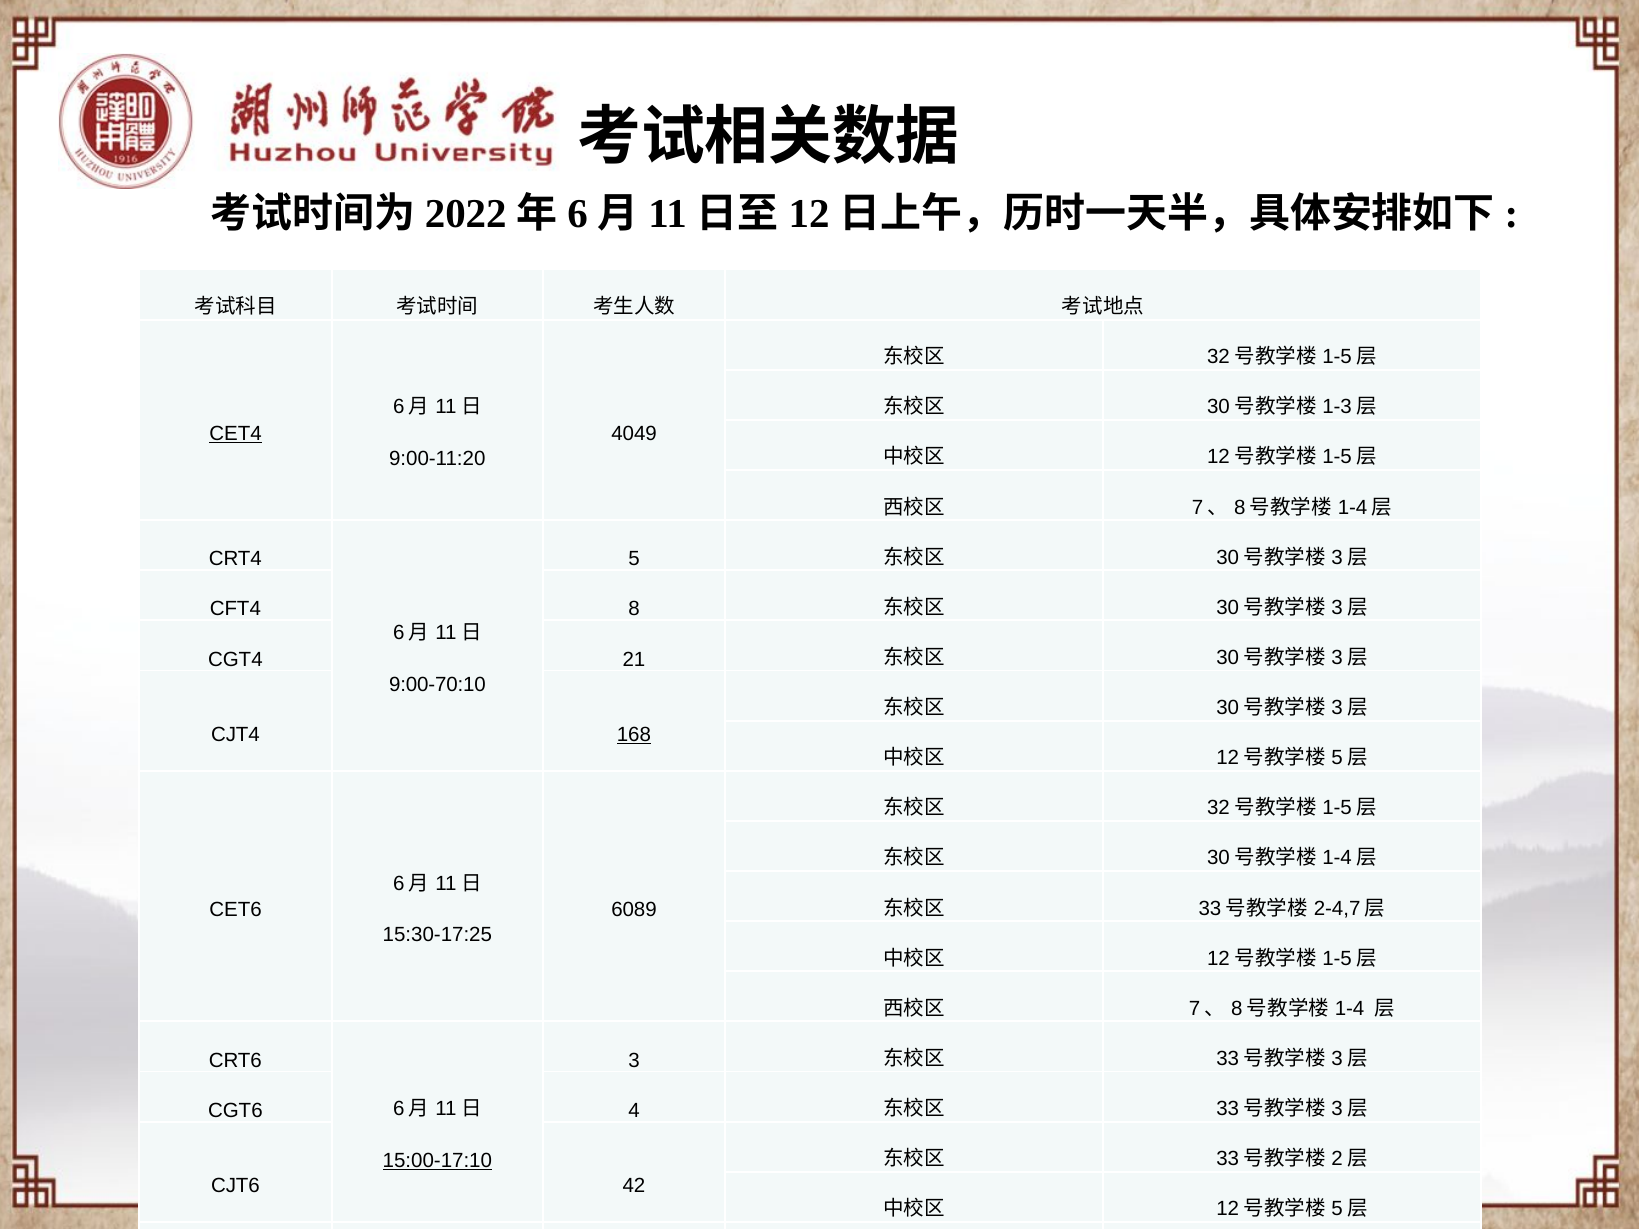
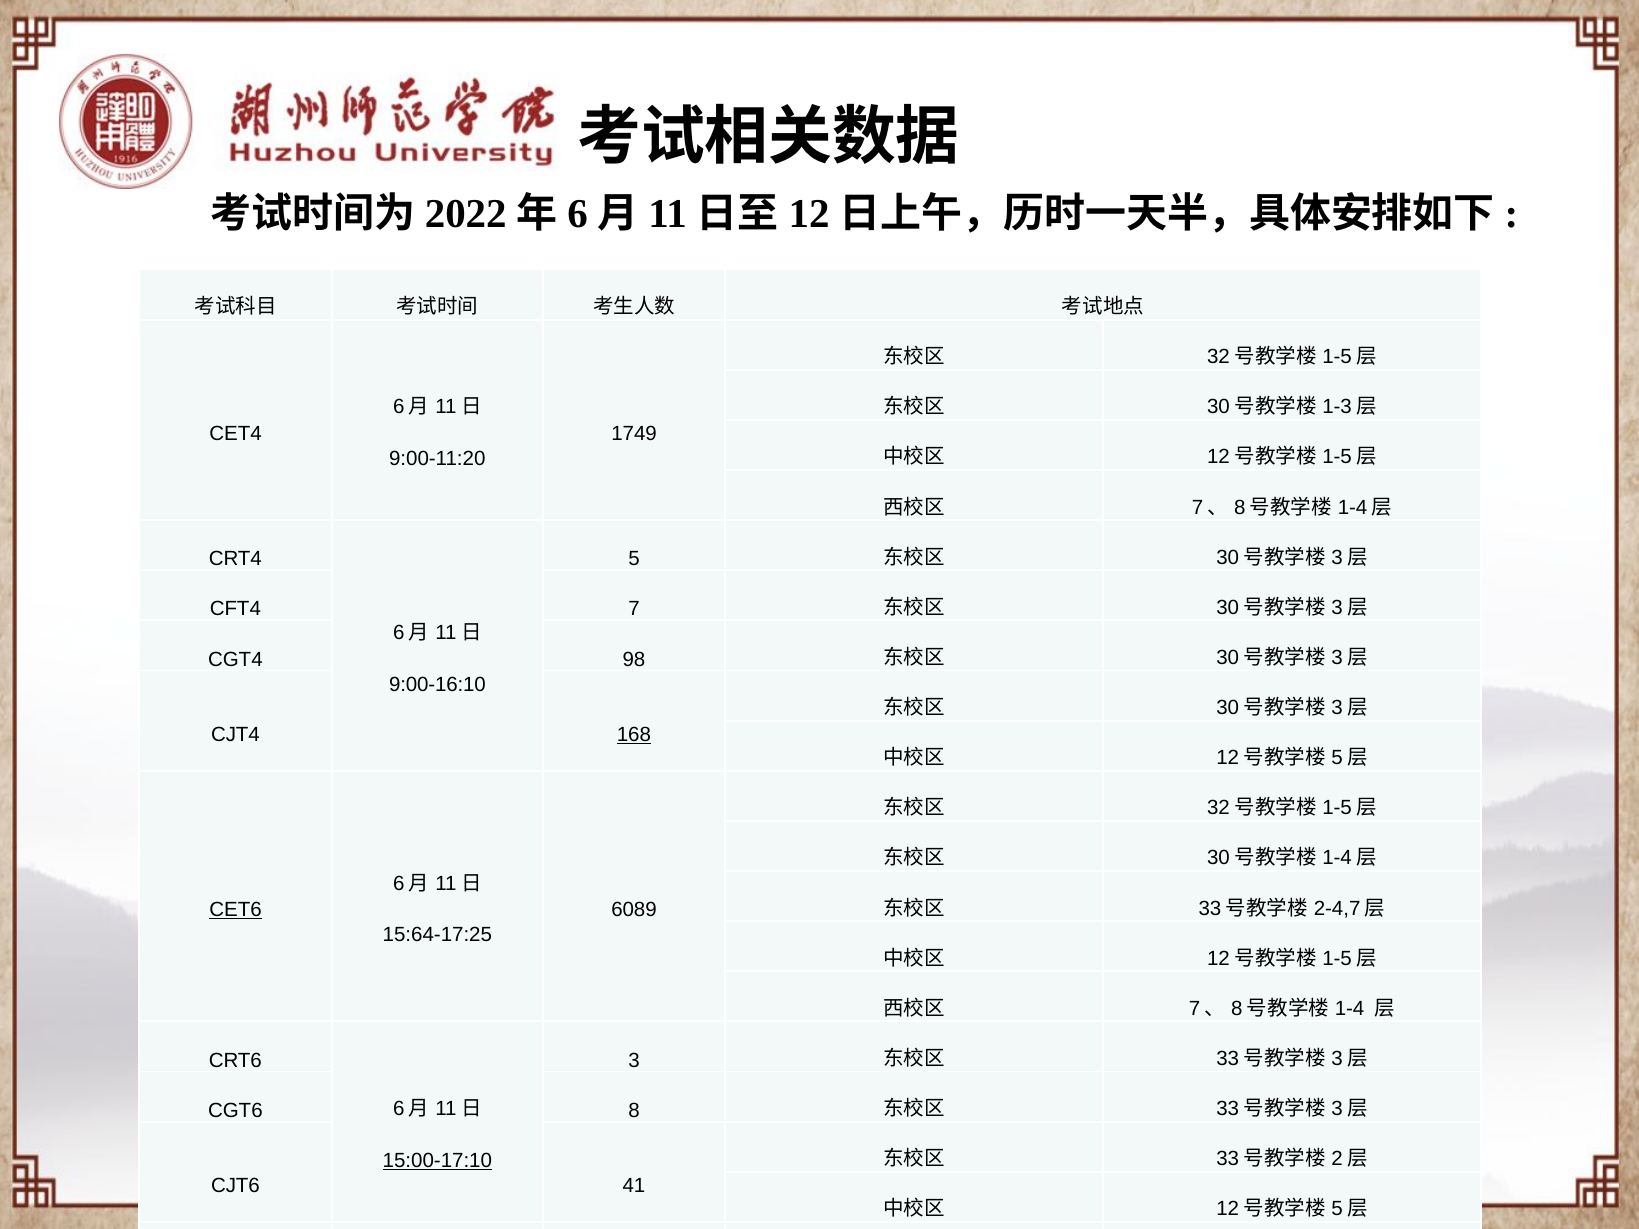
CET4 underline: present -> none
4049: 4049 -> 1749
8: 8 -> 7
21: 21 -> 98
9:00-70:10: 9:00-70:10 -> 9:00-16:10
CET6 underline: none -> present
15:30-17:25: 15:30-17:25 -> 15:64-17:25
4: 4 -> 8
42: 42 -> 41
